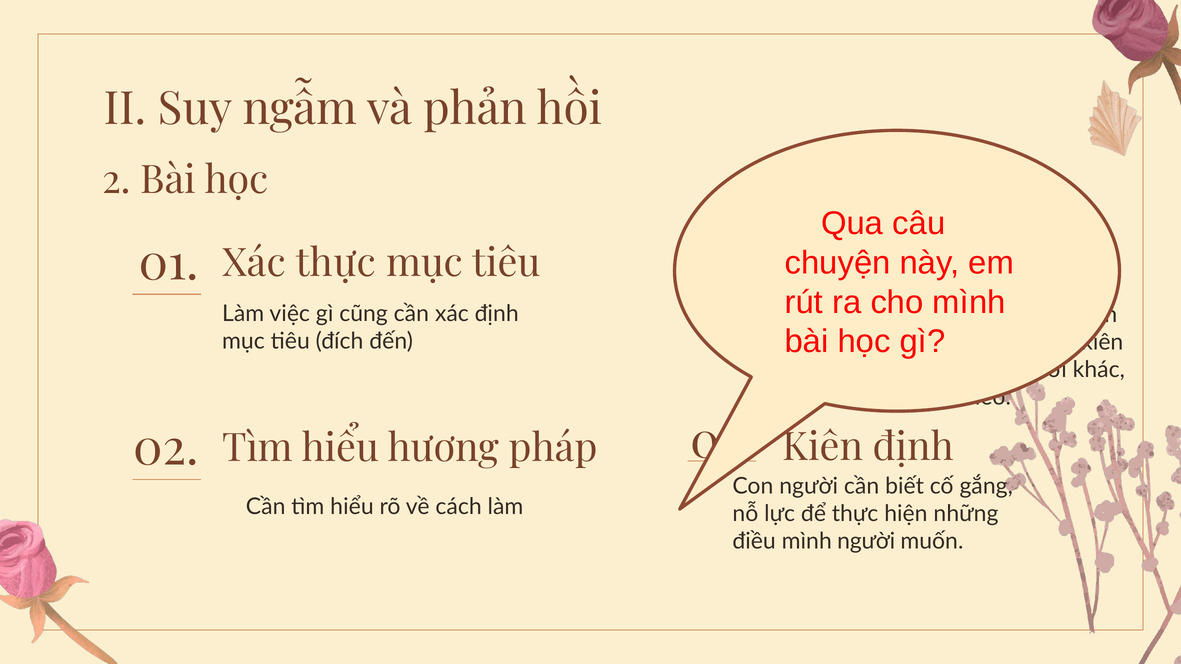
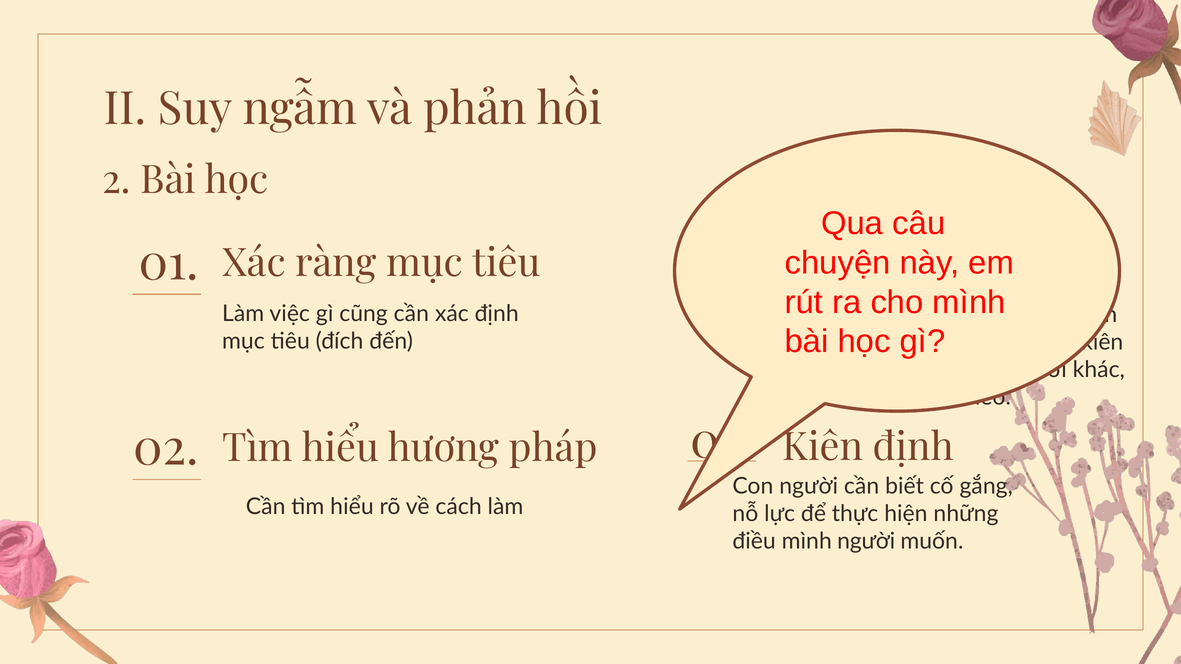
Xác thực: thực -> ràng
